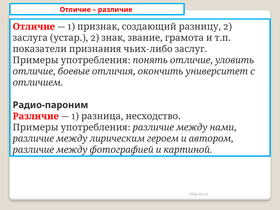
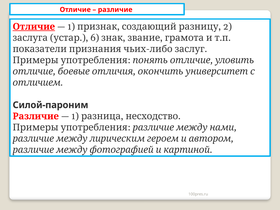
Отличие at (34, 27) underline: none -> present
2 at (95, 38): 2 -> 6
Радио-пароним: Радио-пароним -> Силой-пароним
